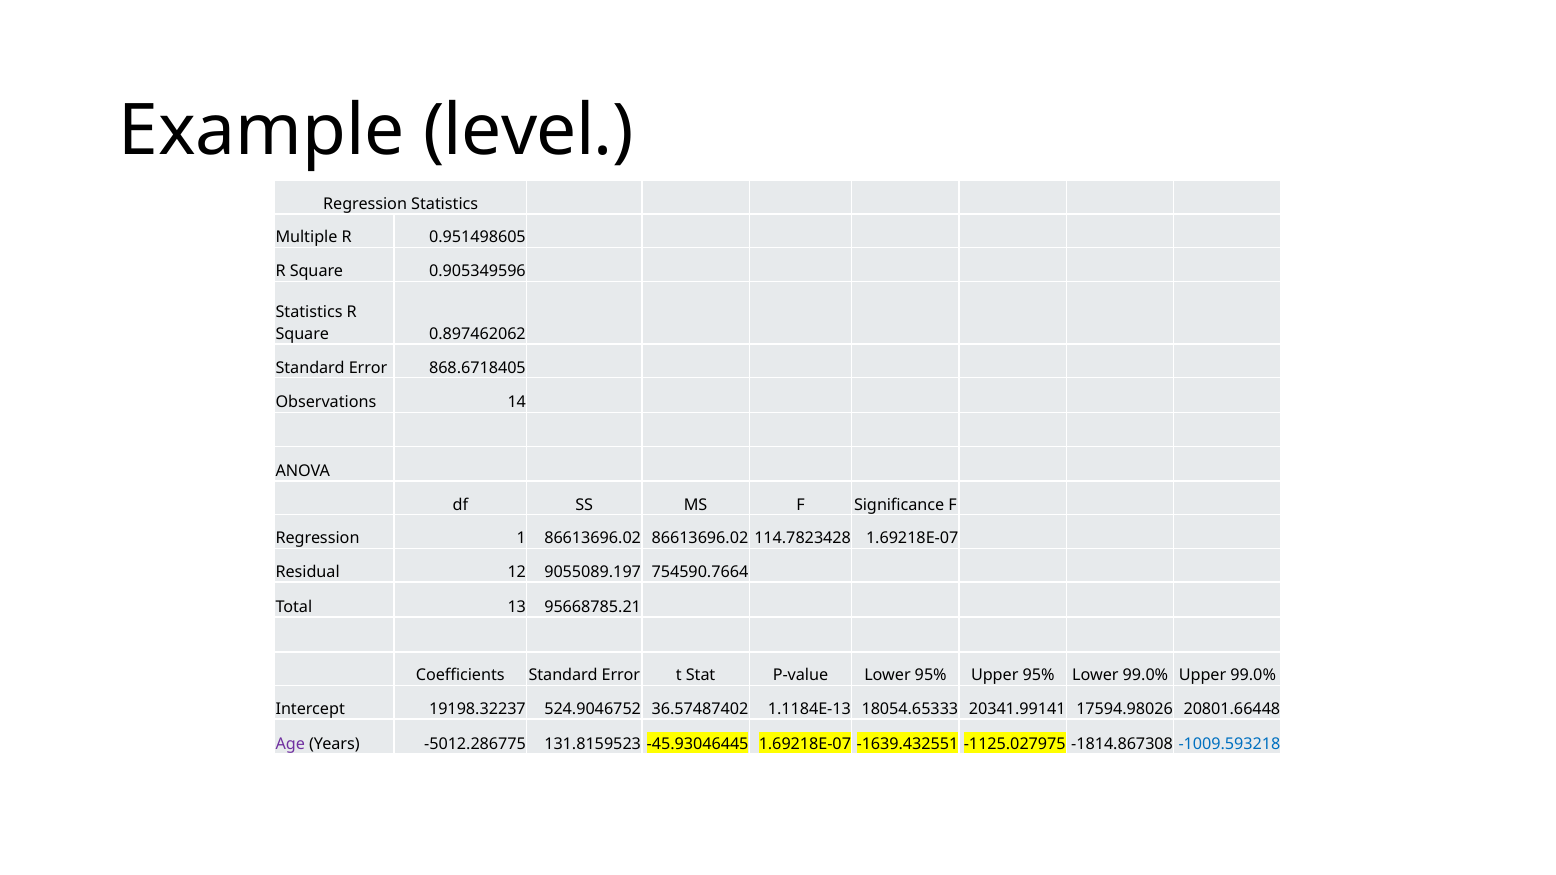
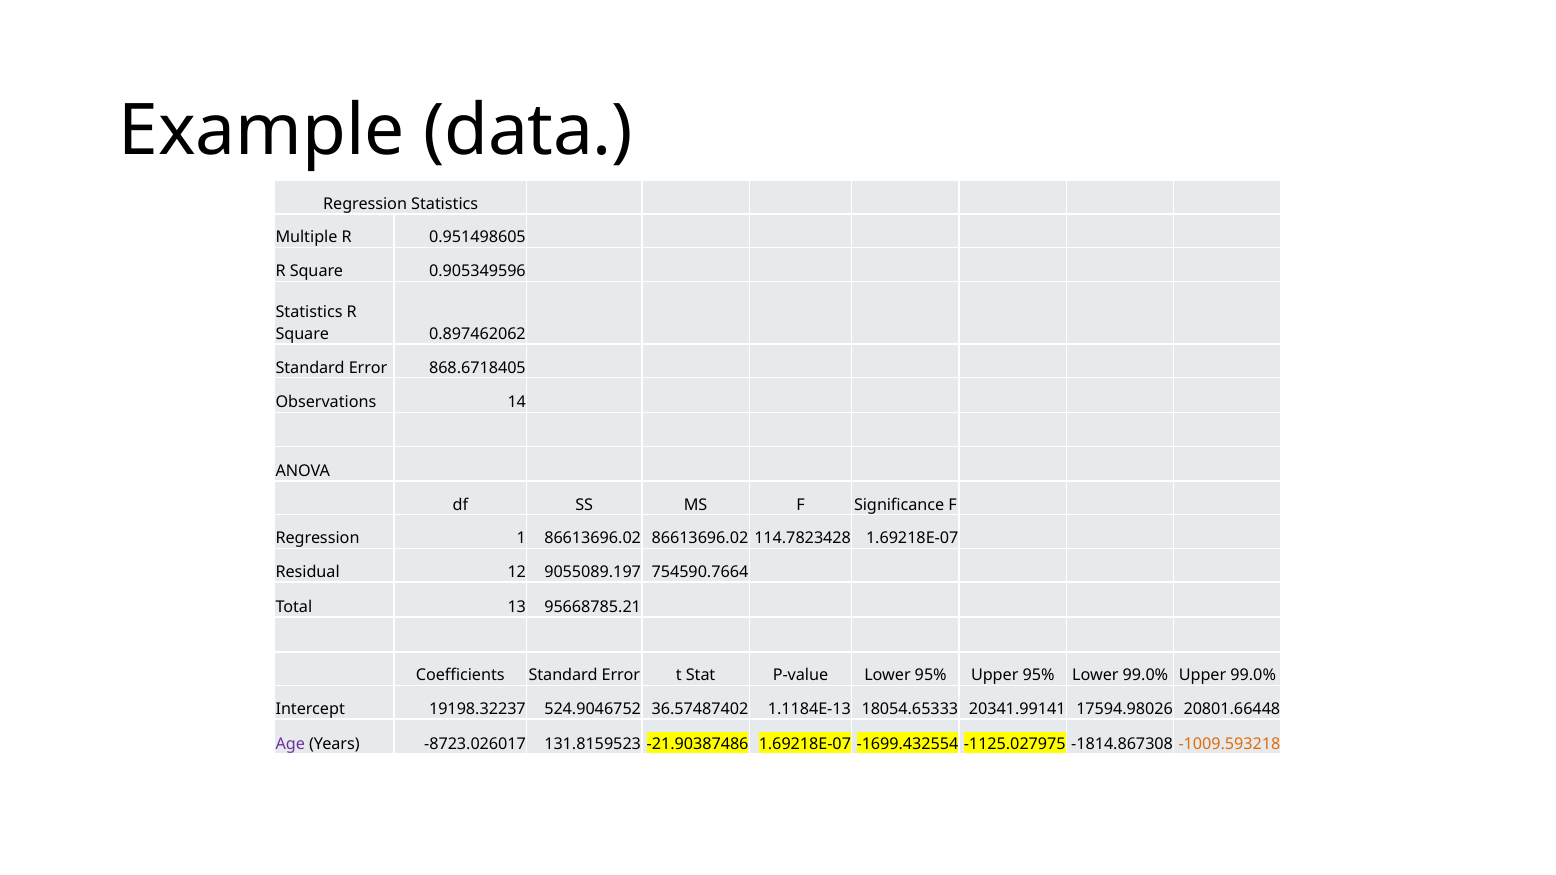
level: level -> data
-5012.286775: -5012.286775 -> -8723.026017
-45.93046445: -45.93046445 -> -21.90387486
-1639.432551: -1639.432551 -> -1699.432554
-1009.593218 colour: blue -> orange
